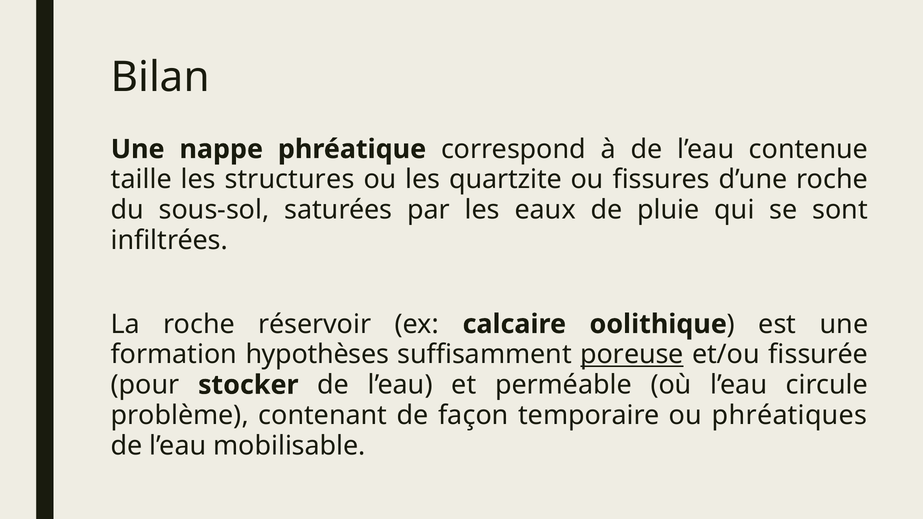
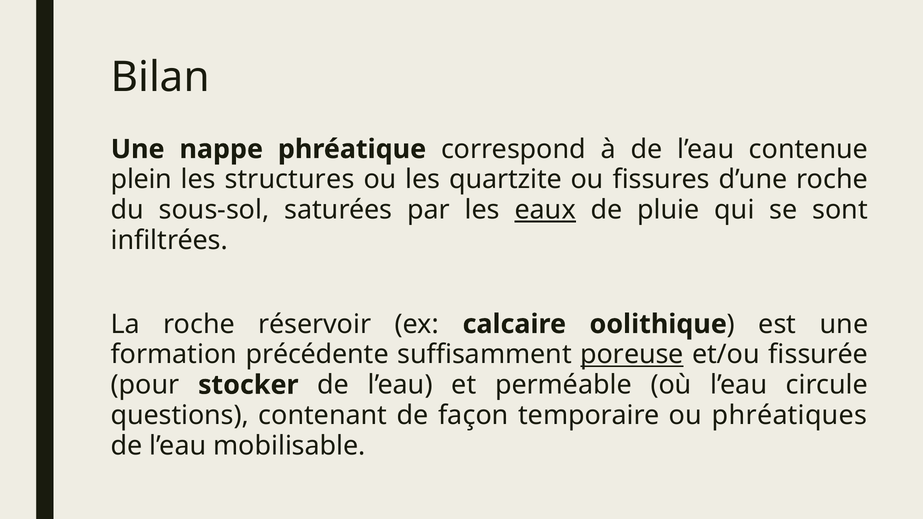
taille: taille -> plein
eaux underline: none -> present
hypothèses: hypothèses -> précédente
problème: problème -> questions
